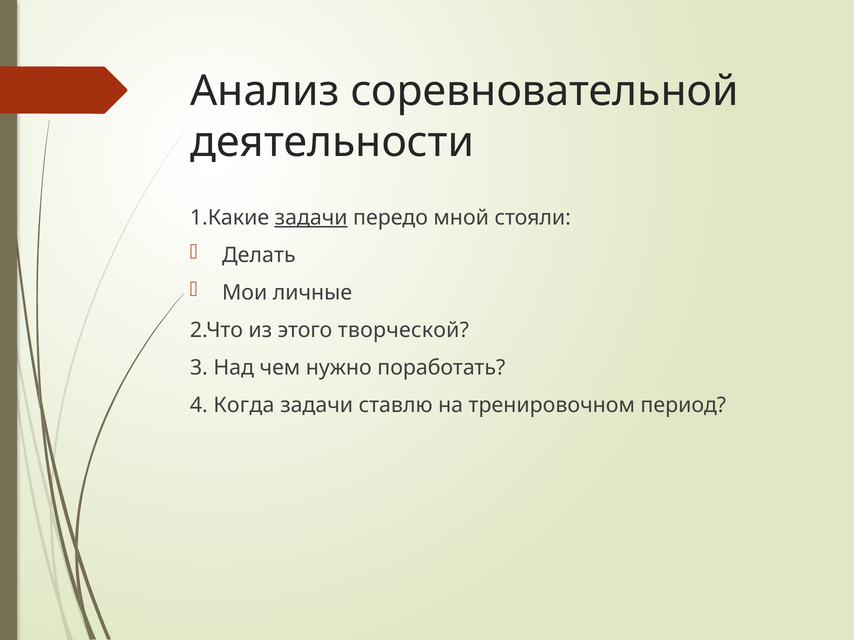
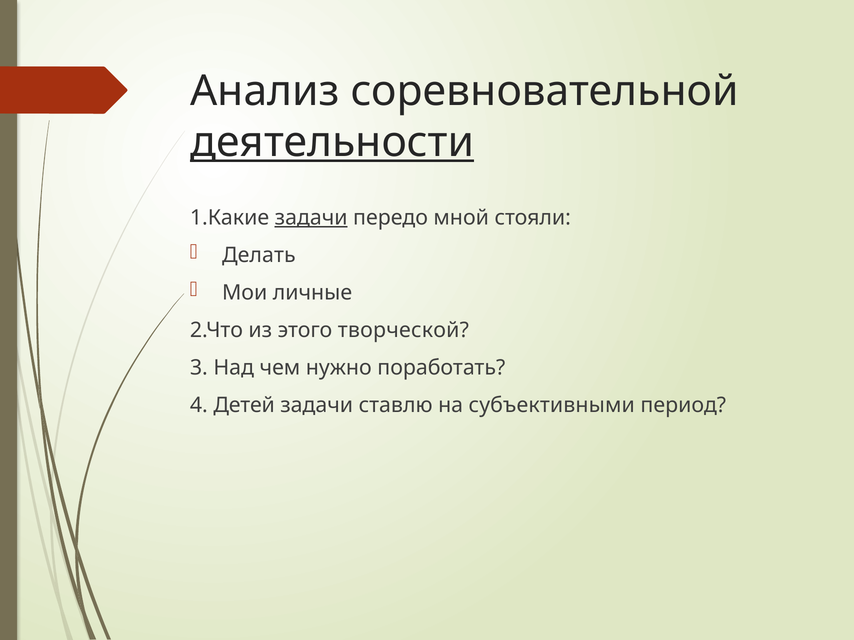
деятельности underline: none -> present
Когда: Когда -> Детей
тренировочном: тренировочном -> субъективными
